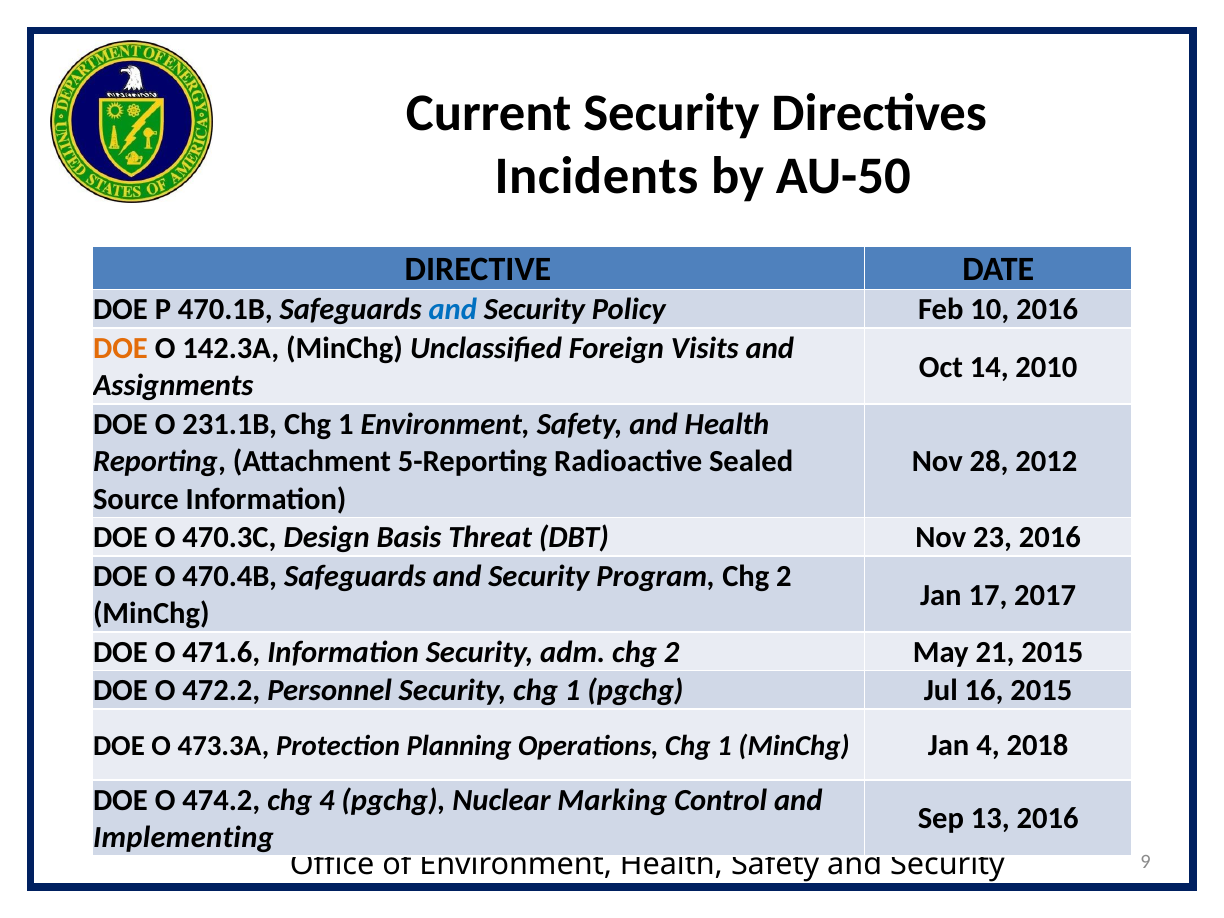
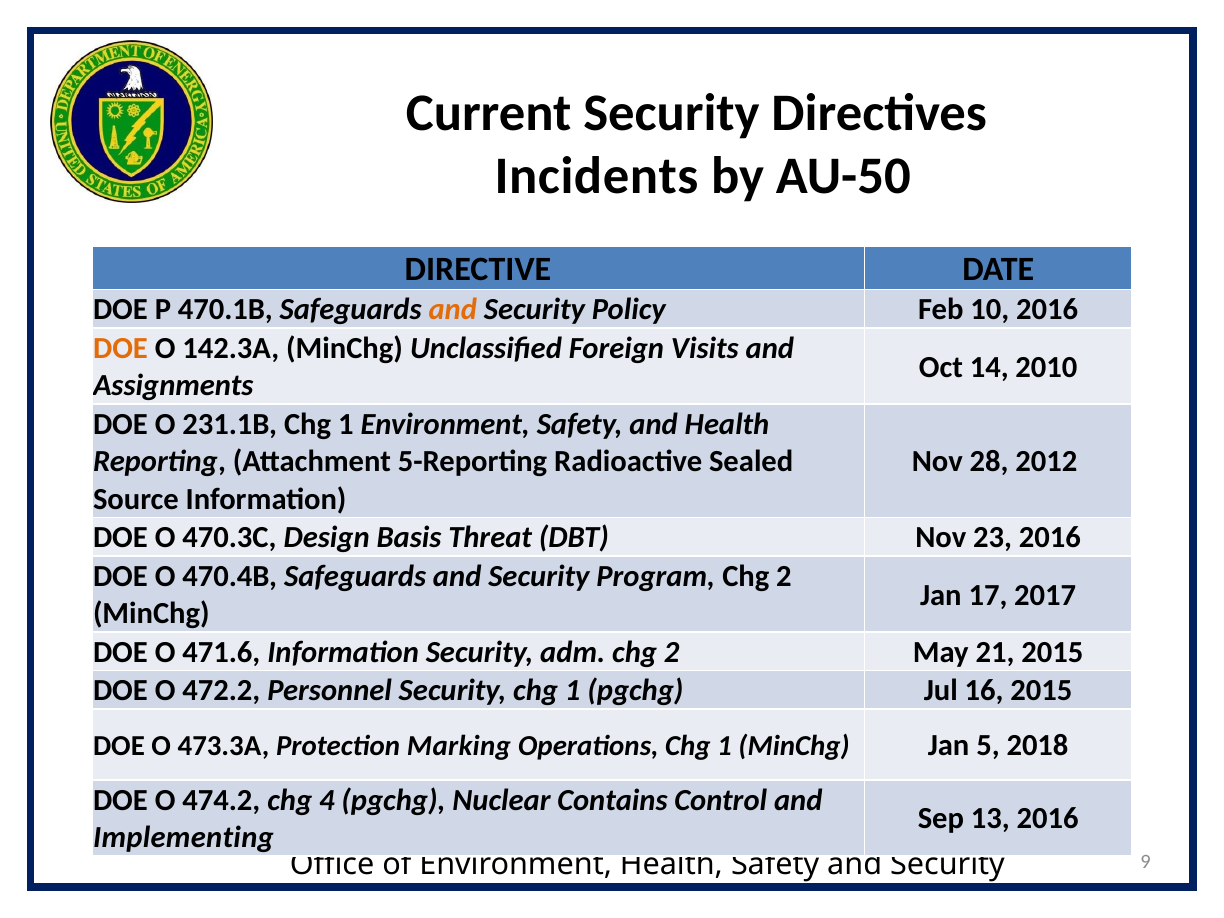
and at (453, 310) colour: blue -> orange
Planning: Planning -> Marking
Jan 4: 4 -> 5
Marking: Marking -> Contains
